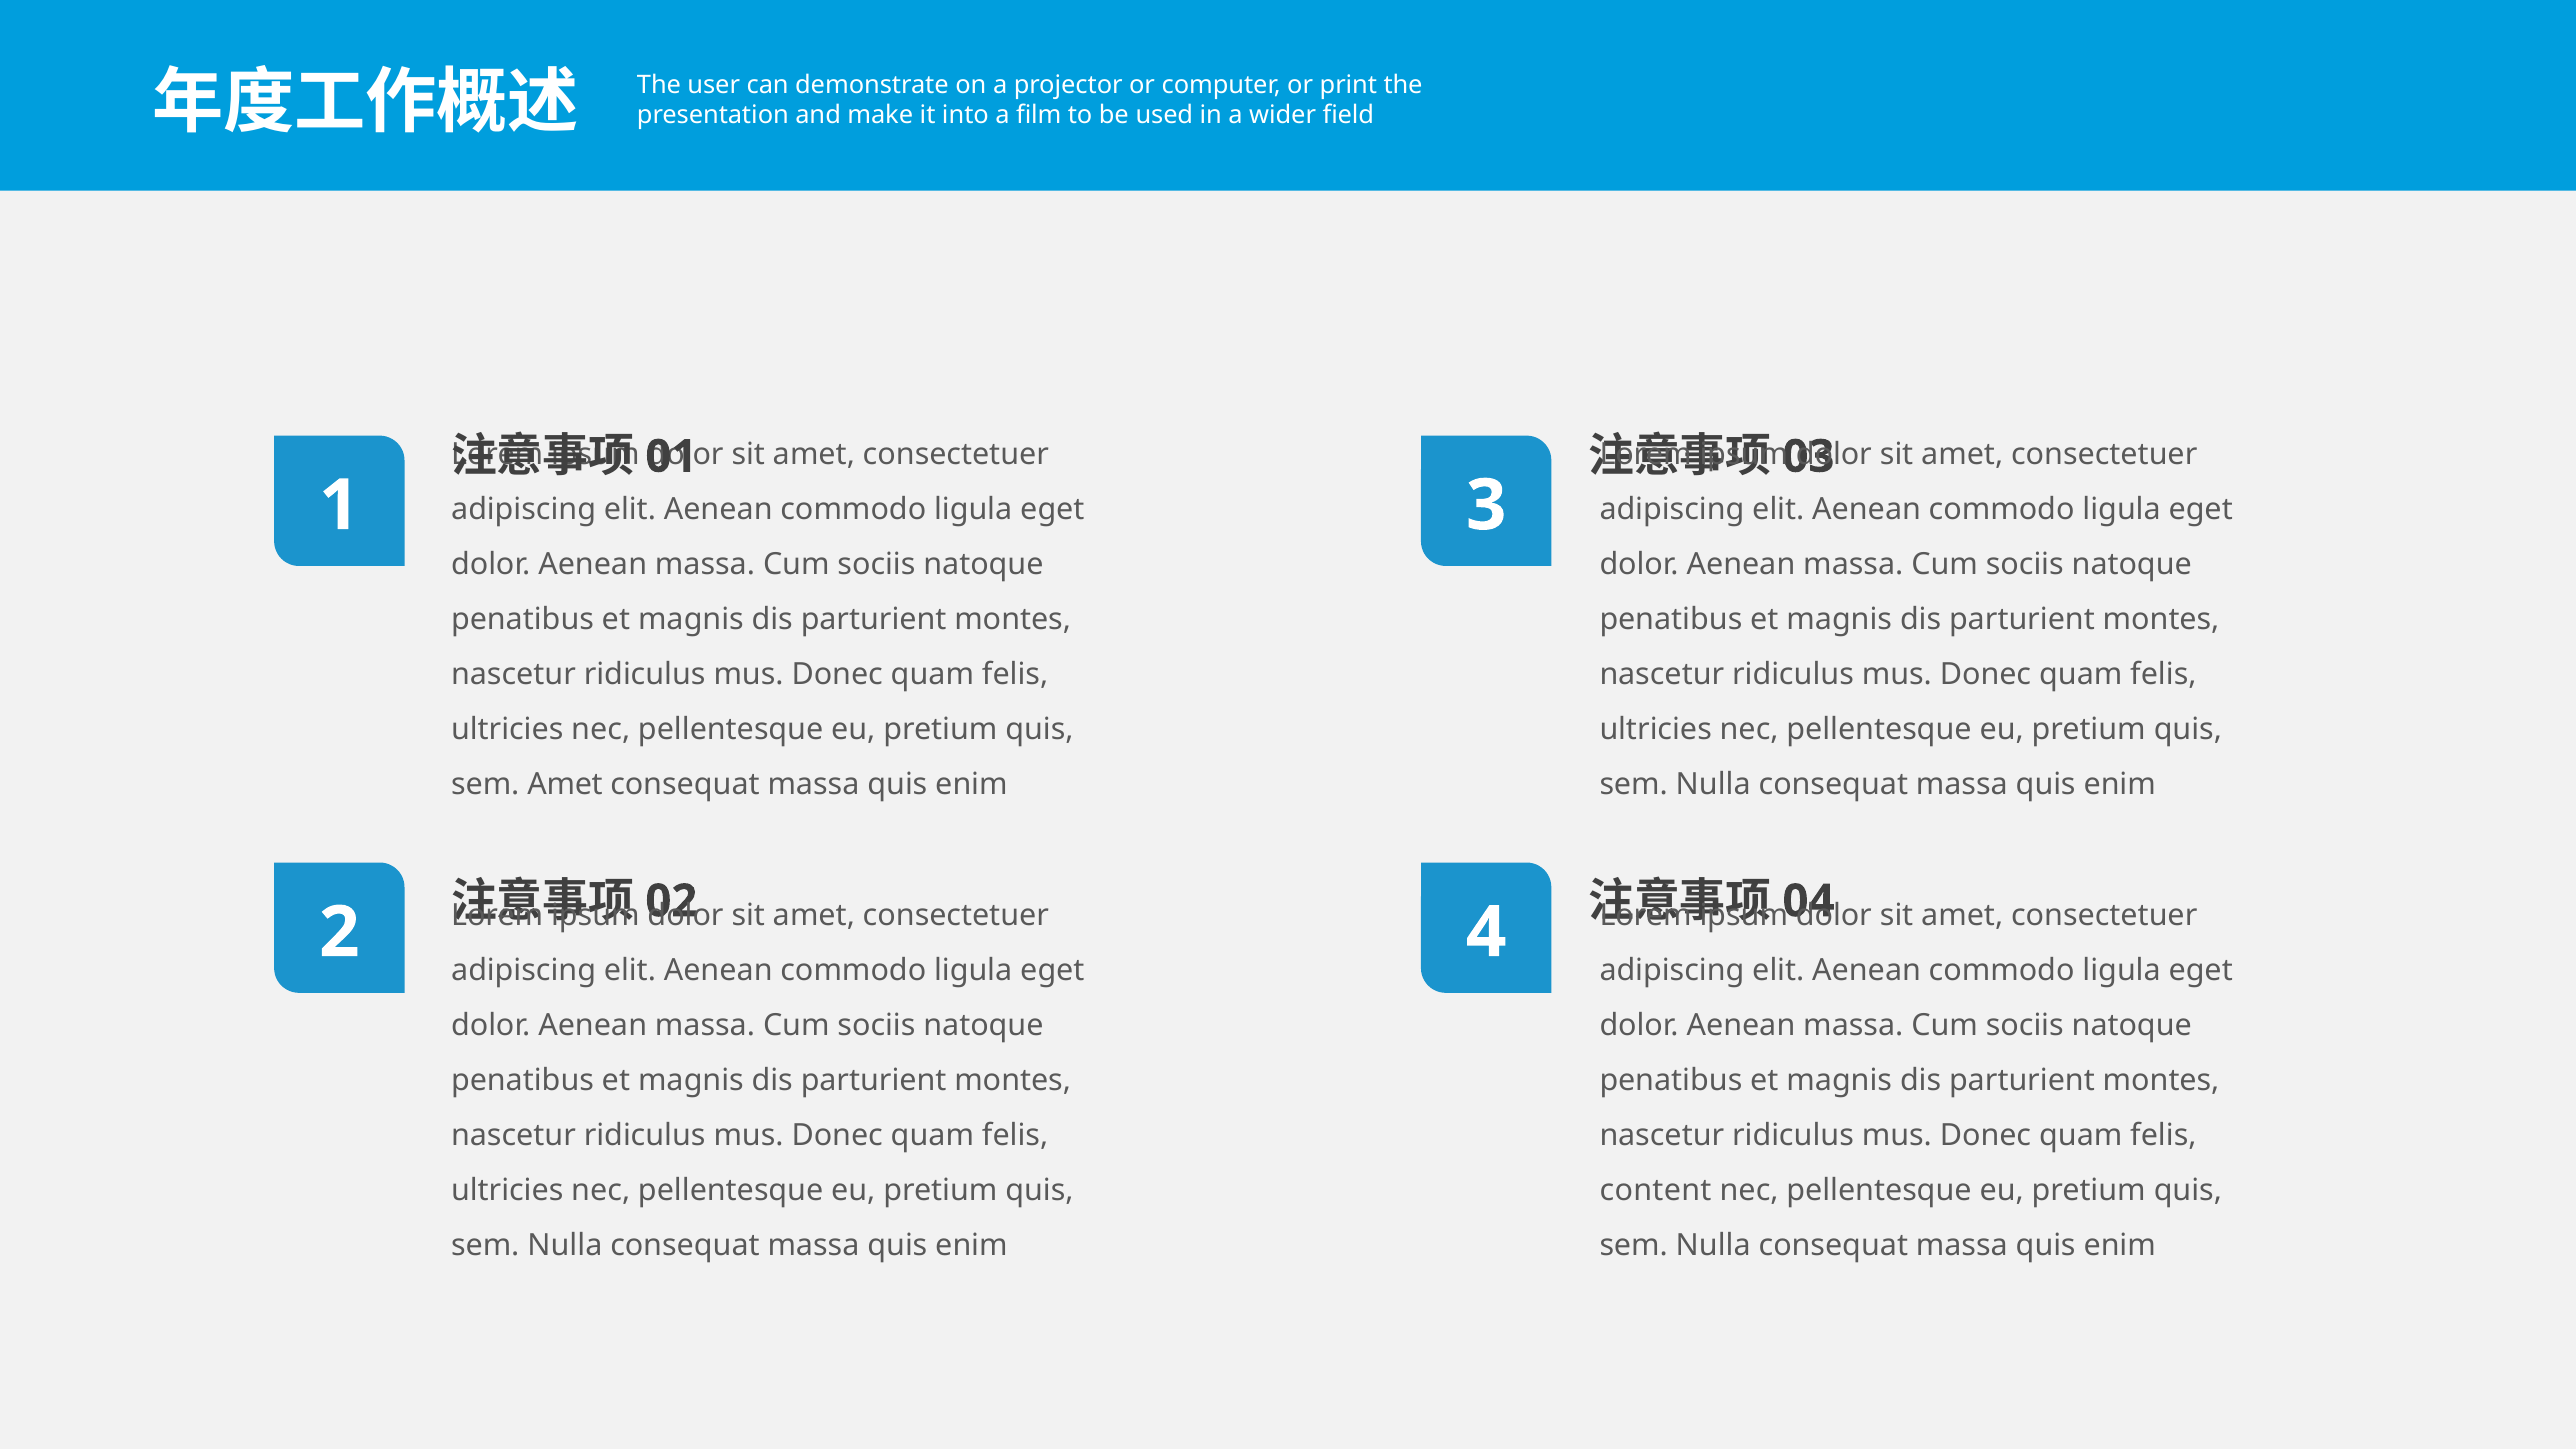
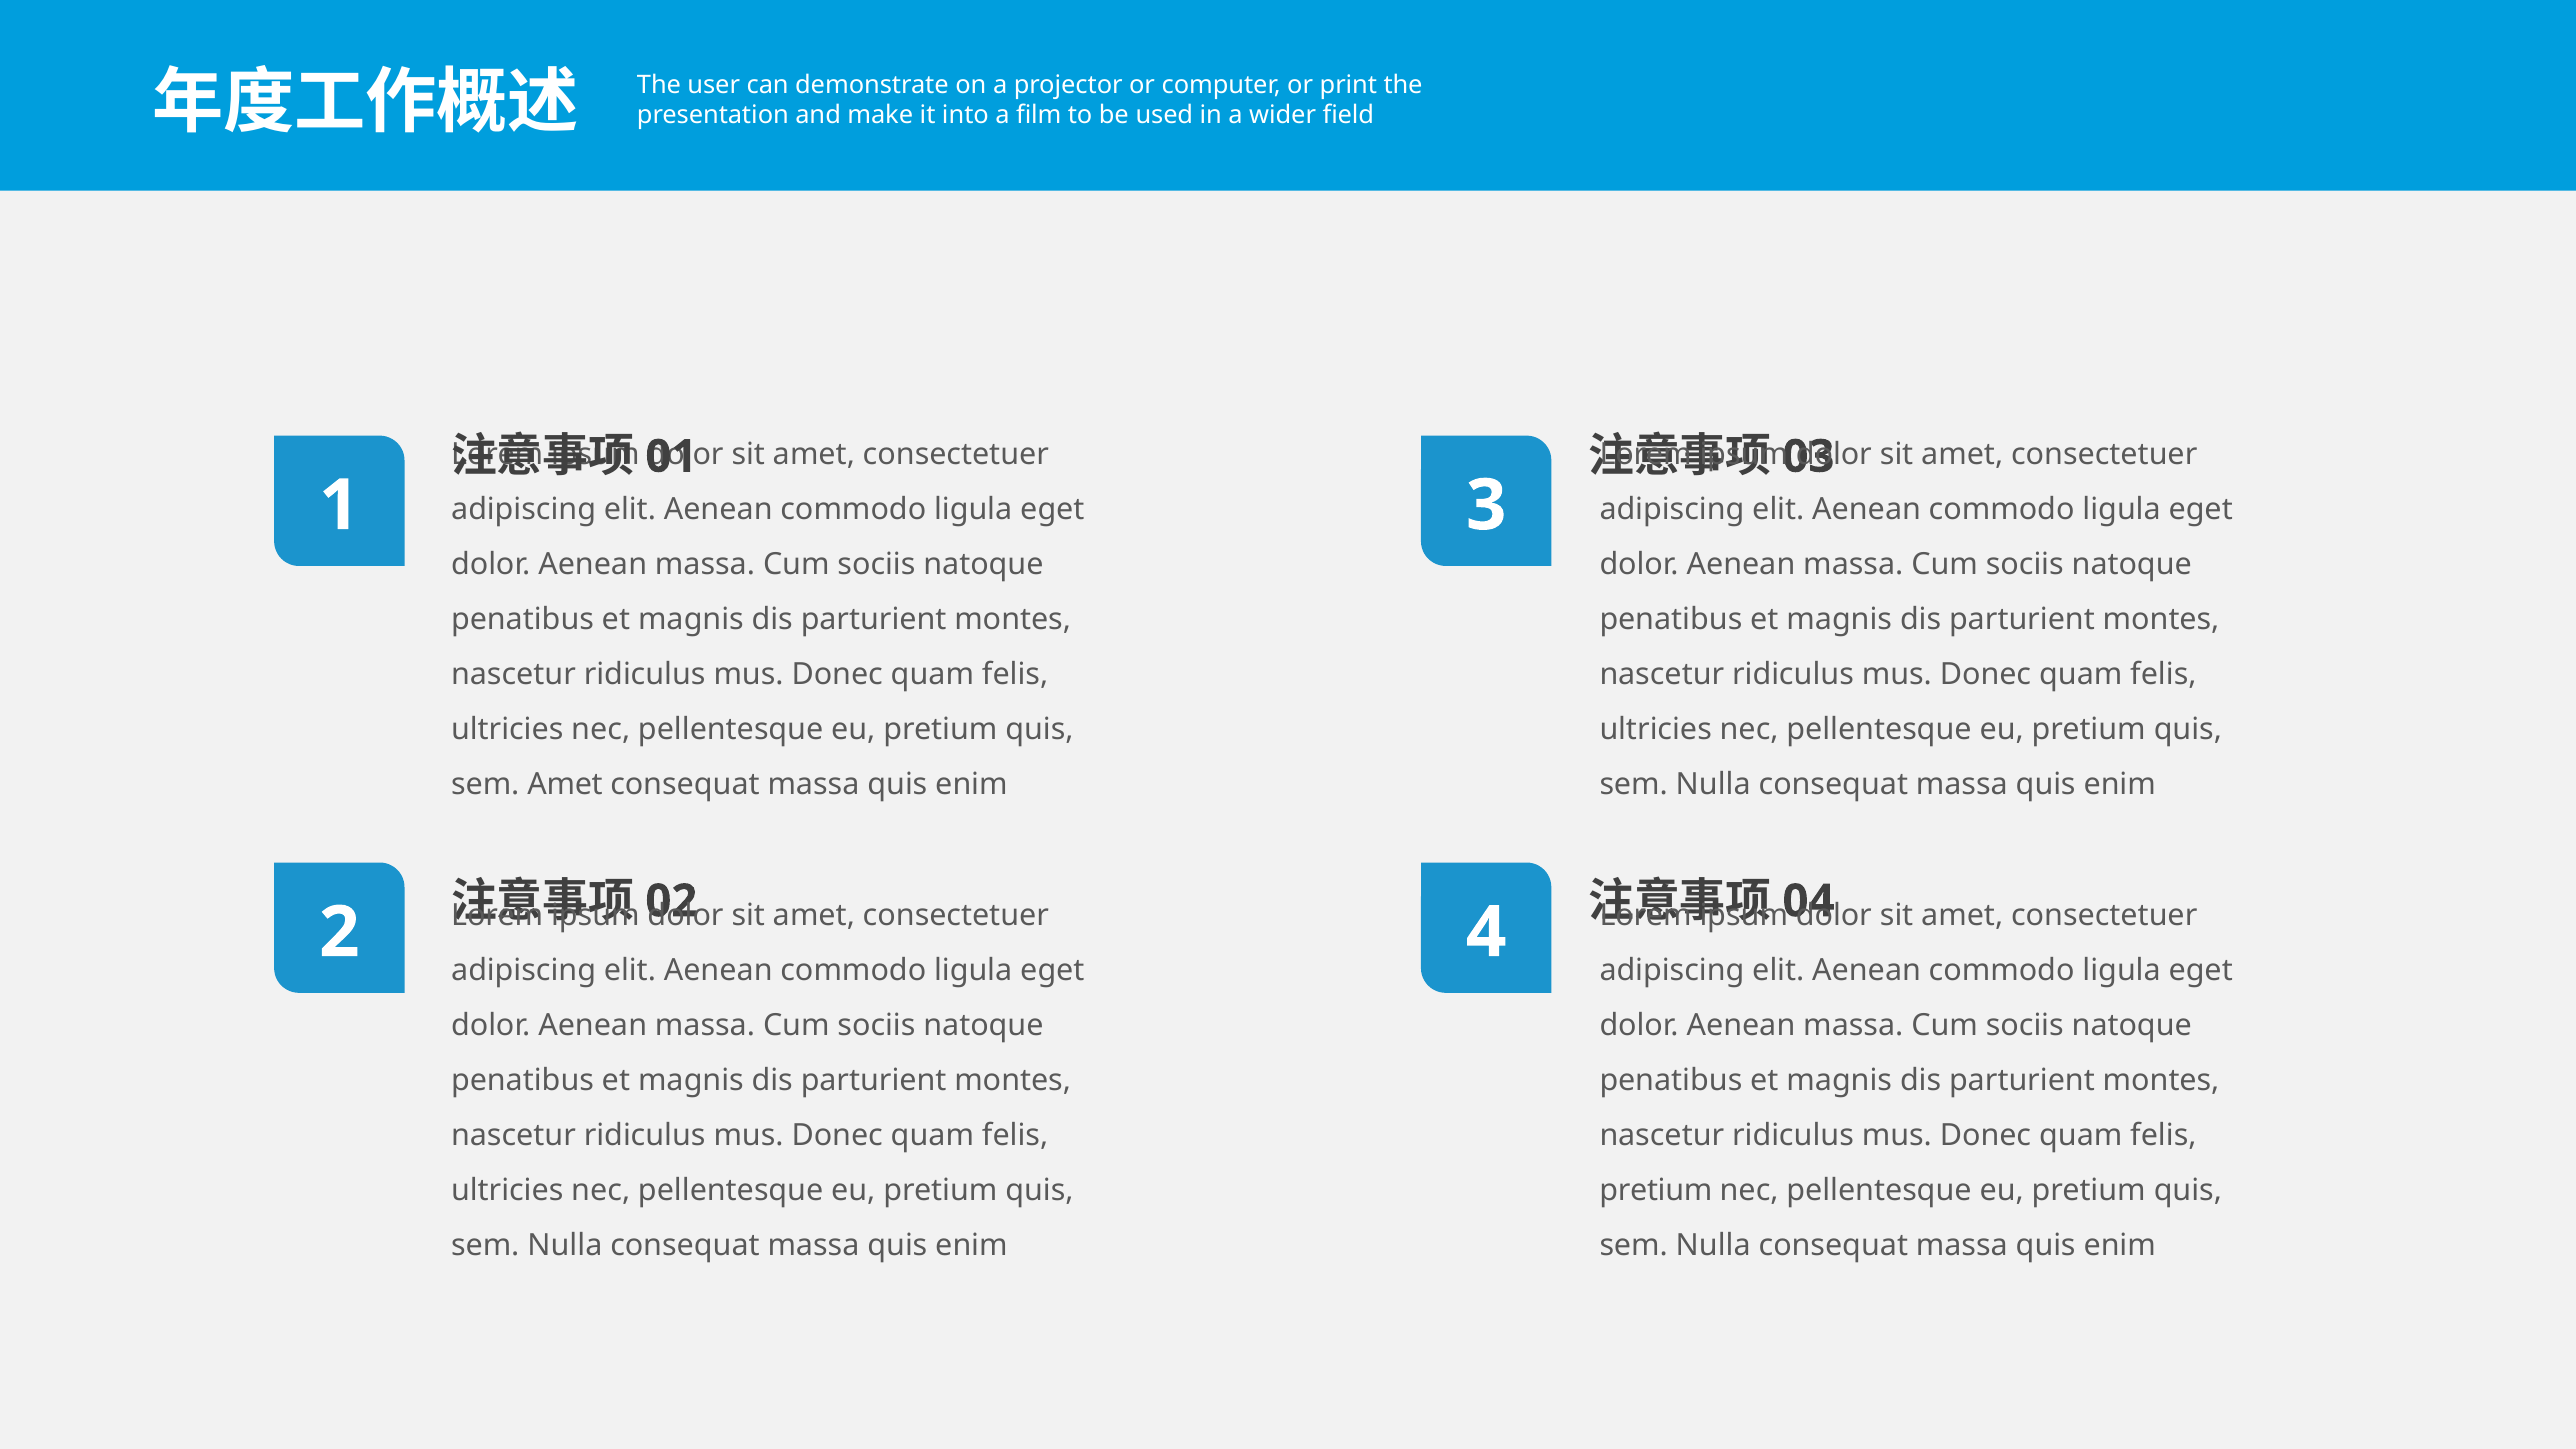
content at (1656, 1190): content -> pretium
